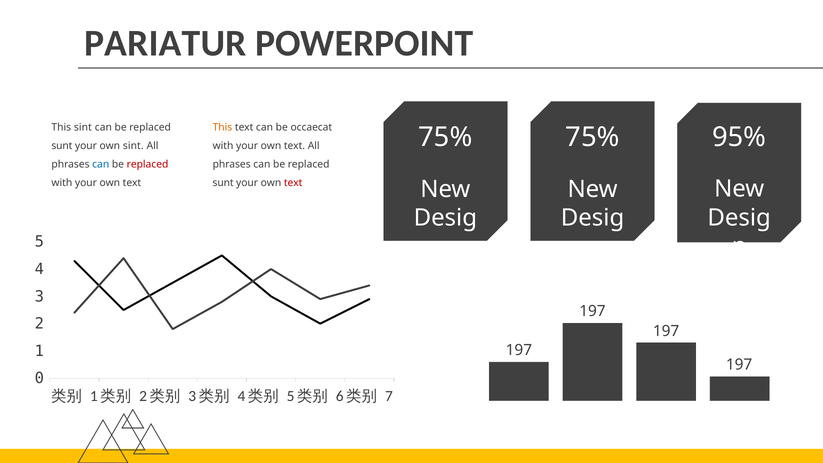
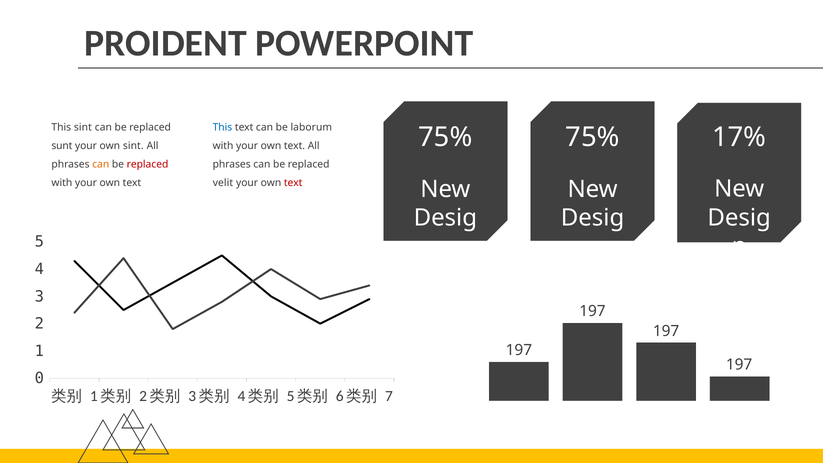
PARIATUR: PARIATUR -> PROIDENT
This at (222, 127) colour: orange -> blue
occaecat: occaecat -> laborum
95%: 95% -> 17%
can at (101, 164) colour: blue -> orange
sunt at (223, 183): sunt -> velit
